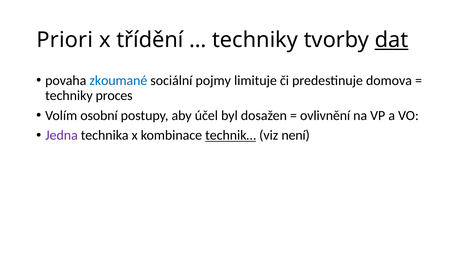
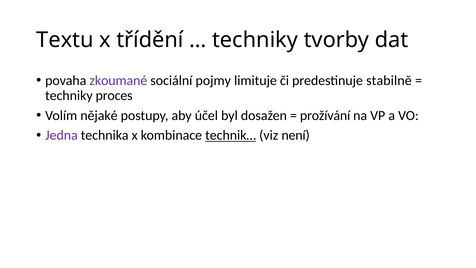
Priori: Priori -> Textu
dat underline: present -> none
zkoumané colour: blue -> purple
domova: domova -> stabilně
osobní: osobní -> nějaké
ovlivnění: ovlivnění -> prožívání
